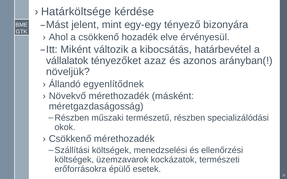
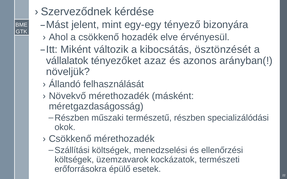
Határköltsége: Határköltsége -> Szerveződnek
határbevétel: határbevétel -> ösztönzését
egyenlítődnek: egyenlítődnek -> felhasználását
